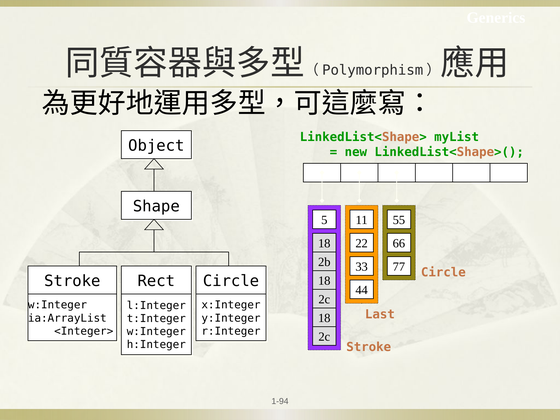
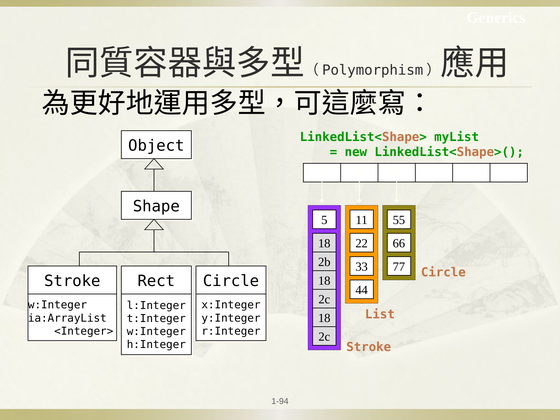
Last: Last -> List
